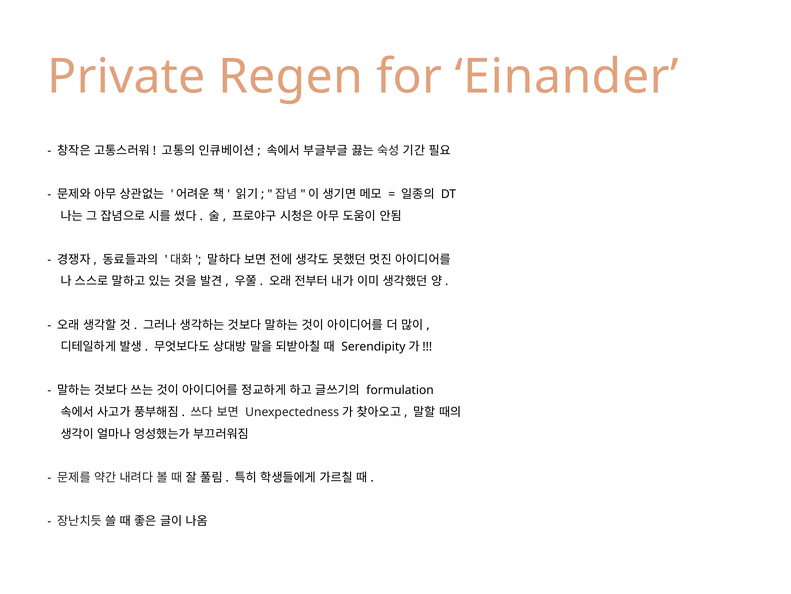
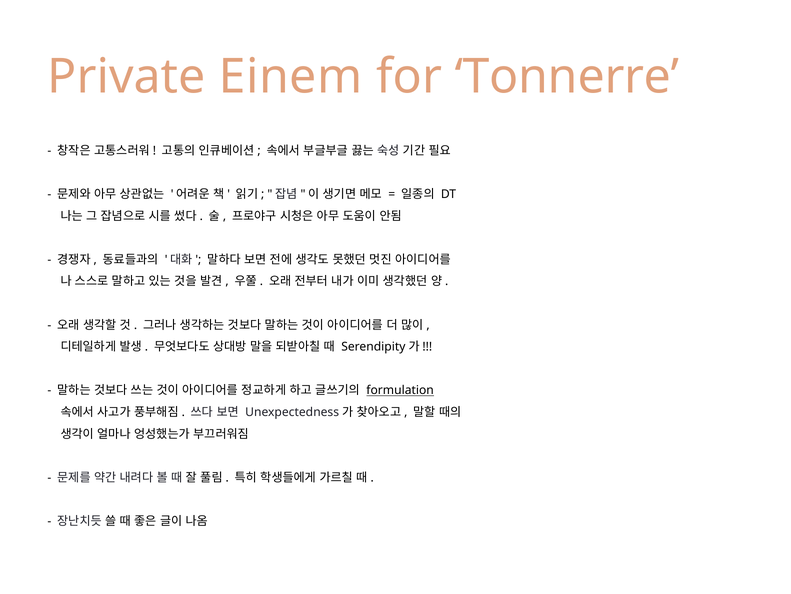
Regen: Regen -> Einem
Einander: Einander -> Tonnerre
formulation underline: none -> present
